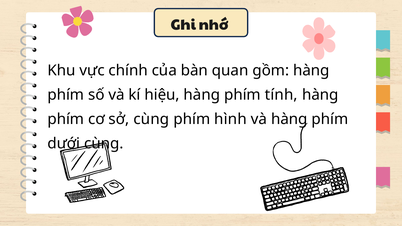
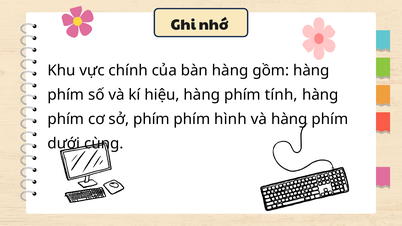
bàn quan: quan -> hàng
sở cùng: cùng -> phím
